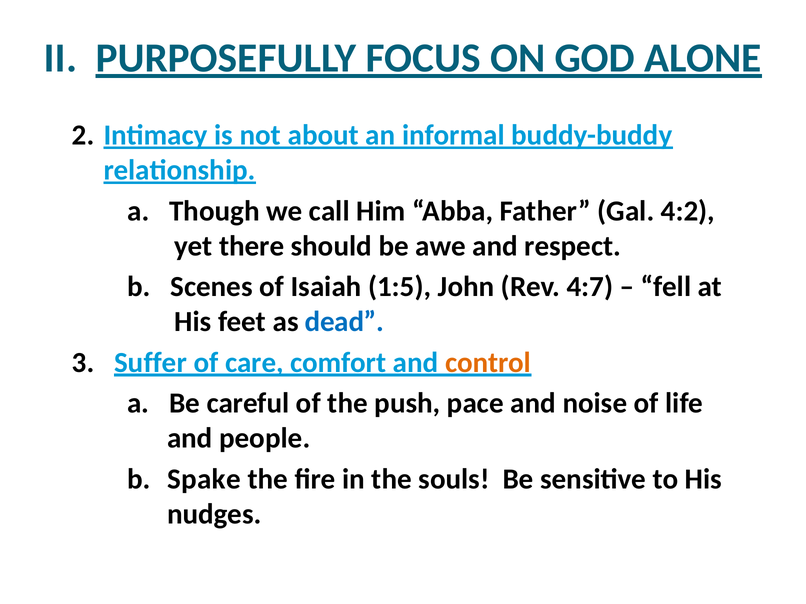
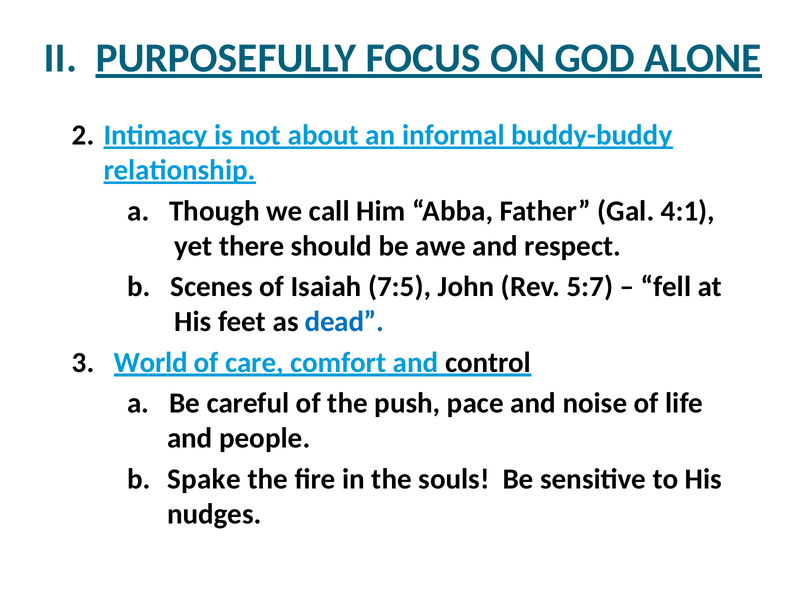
4:2: 4:2 -> 4:1
1:5: 1:5 -> 7:5
4:7: 4:7 -> 5:7
Suffer: Suffer -> World
control colour: orange -> black
